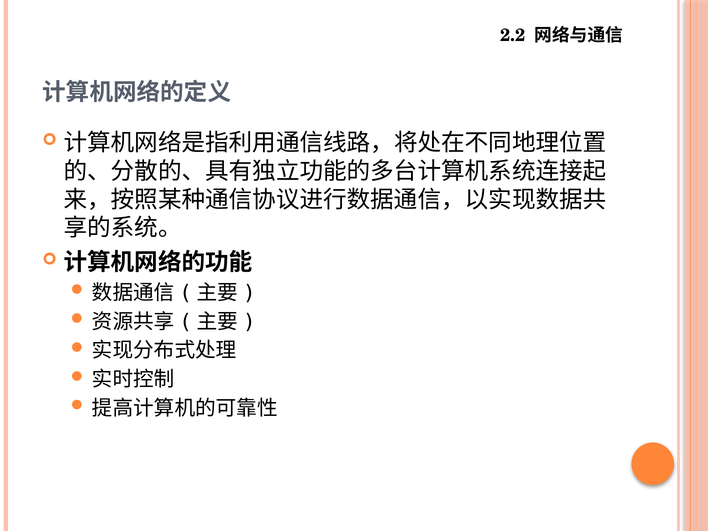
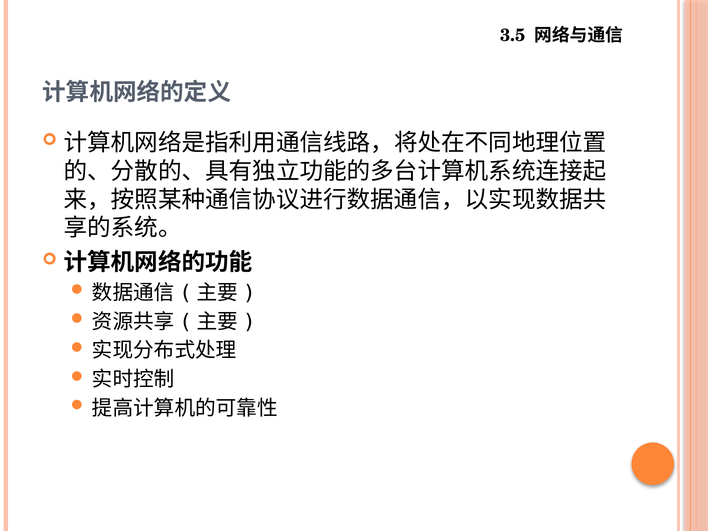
2.2: 2.2 -> 3.5
